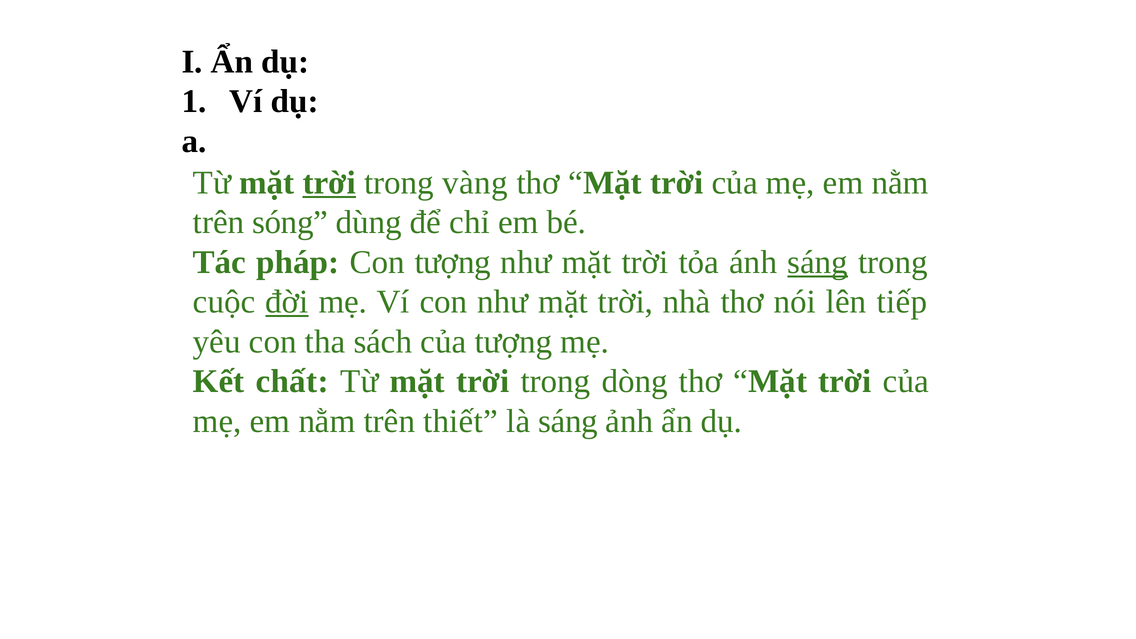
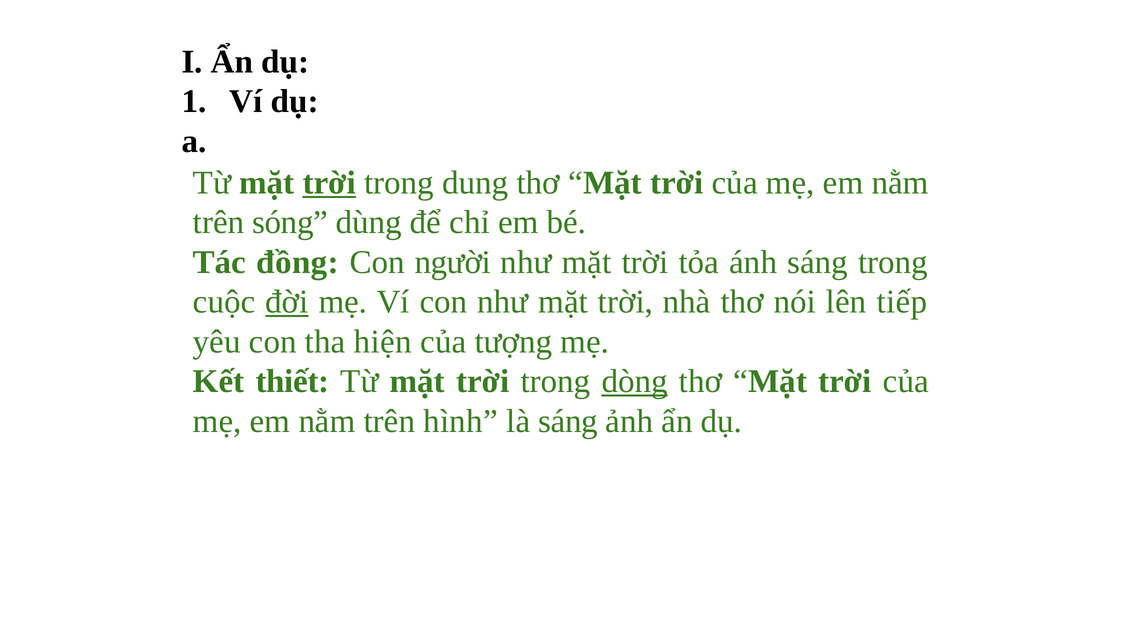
vàng: vàng -> dung
pháp: pháp -> đồng
Con tượng: tượng -> người
sáng at (818, 262) underline: present -> none
sách: sách -> hiện
chất: chất -> thiết
dòng underline: none -> present
thiết: thiết -> hình
